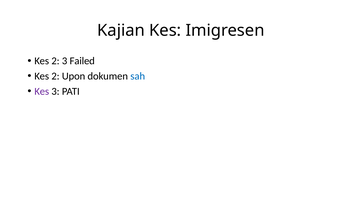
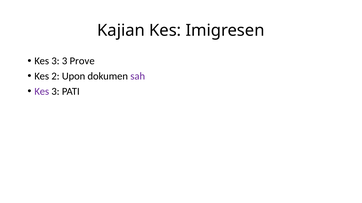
2 at (55, 61): 2 -> 3
Failed: Failed -> Prove
sah colour: blue -> purple
